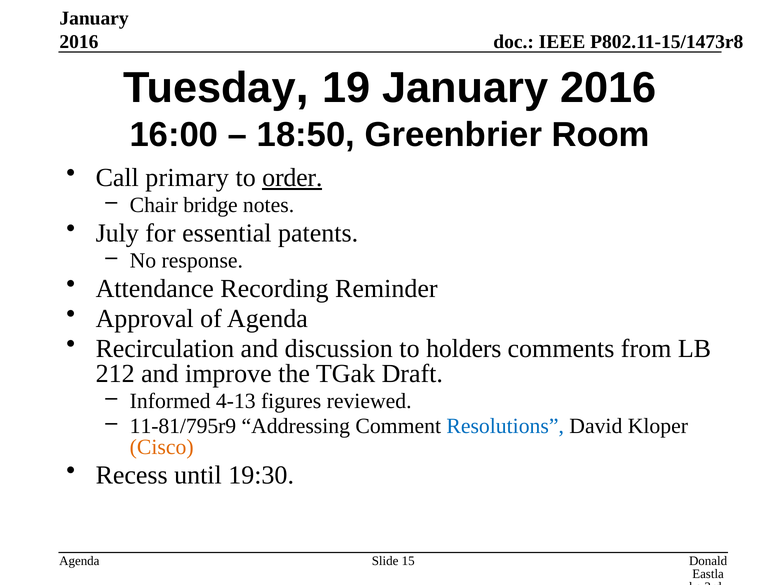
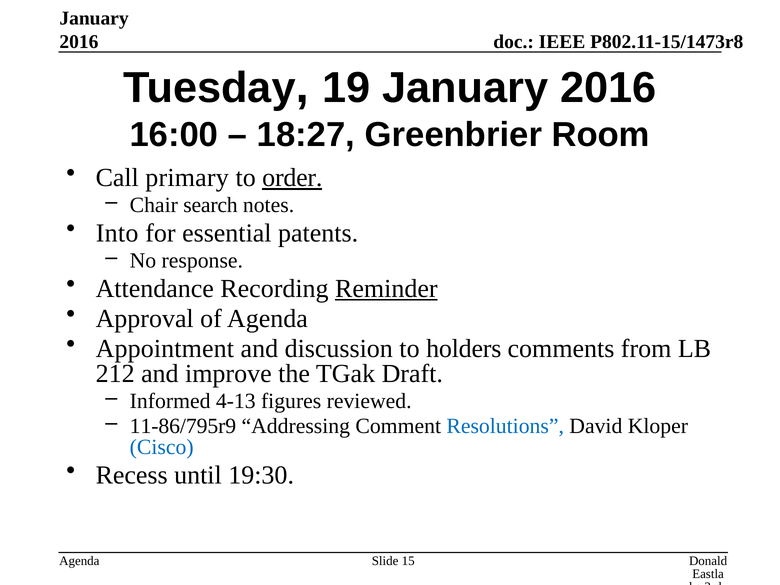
18:50: 18:50 -> 18:27
bridge: bridge -> search
July: July -> Into
Reminder underline: none -> present
Recirculation: Recirculation -> Appointment
11-81/795r9: 11-81/795r9 -> 11-86/795r9
Cisco colour: orange -> blue
